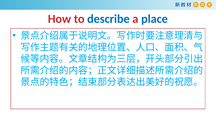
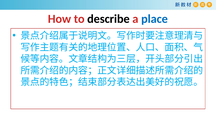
describe colour: blue -> black
